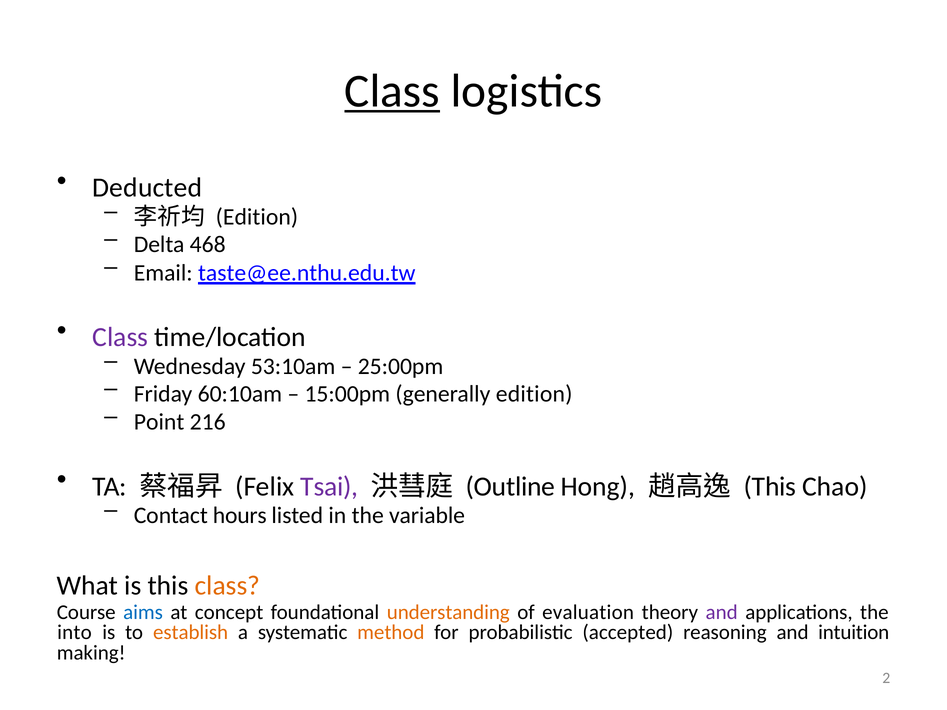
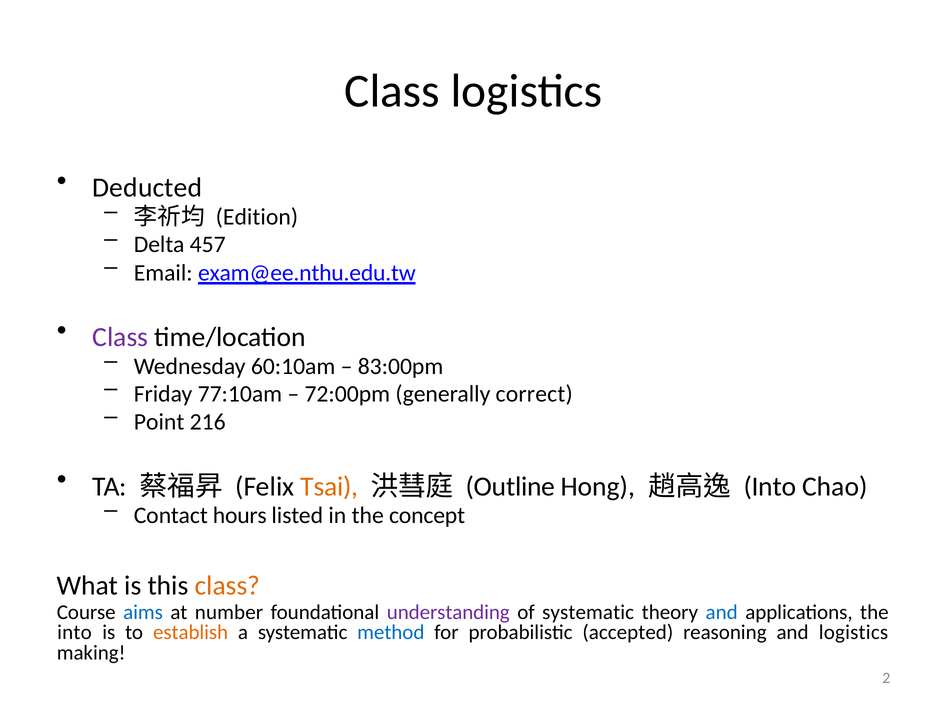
Class at (392, 91) underline: present -> none
468: 468 -> 457
taste@ee.nthu.edu.tw: taste@ee.nthu.edu.tw -> exam@ee.nthu.edu.tw
53:10am: 53:10am -> 60:10am
25:00pm: 25:00pm -> 83:00pm
60:10am: 60:10am -> 77:10am
15:00pm: 15:00pm -> 72:00pm
generally edition: edition -> correct
Tsai colour: purple -> orange
This at (770, 487): This -> Into
variable: variable -> concept
concept: concept -> number
understanding colour: orange -> purple
of evaluation: evaluation -> systematic
and at (722, 613) colour: purple -> blue
method colour: orange -> blue
and intuition: intuition -> logistics
